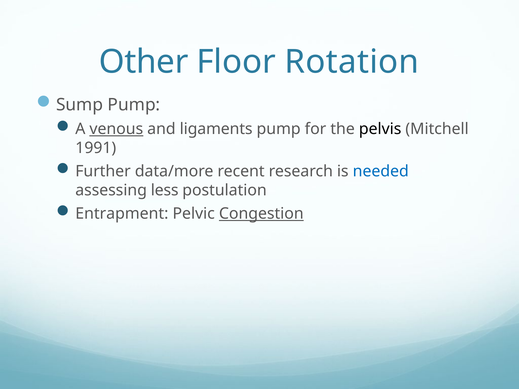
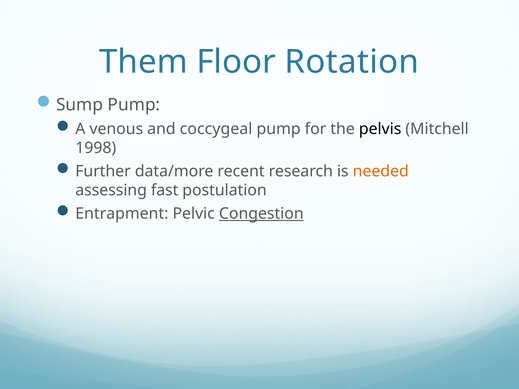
Other: Other -> Them
venous underline: present -> none
ligaments: ligaments -> coccygeal
1991: 1991 -> 1998
needed colour: blue -> orange
less: less -> fast
